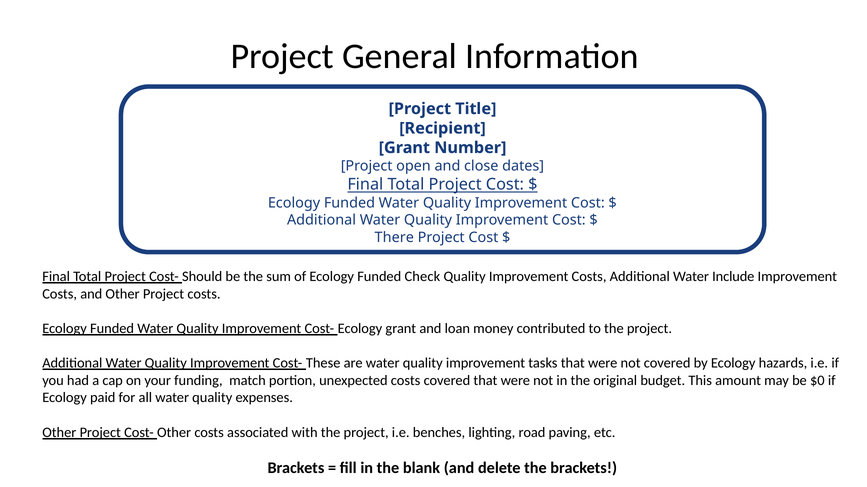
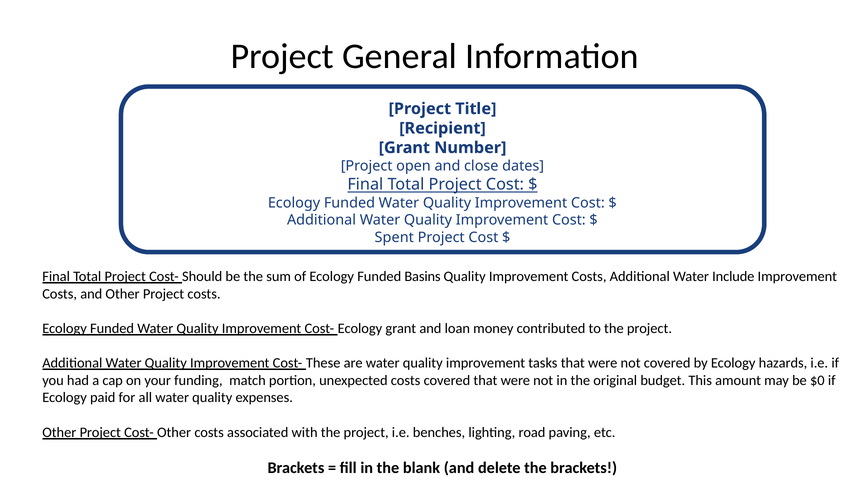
There: There -> Spent
Check: Check -> Basins
